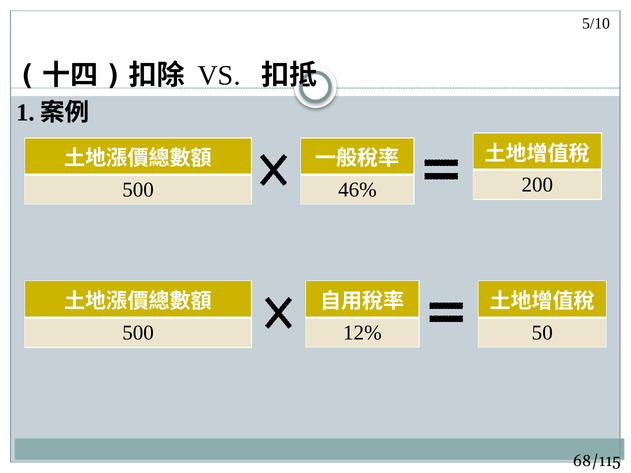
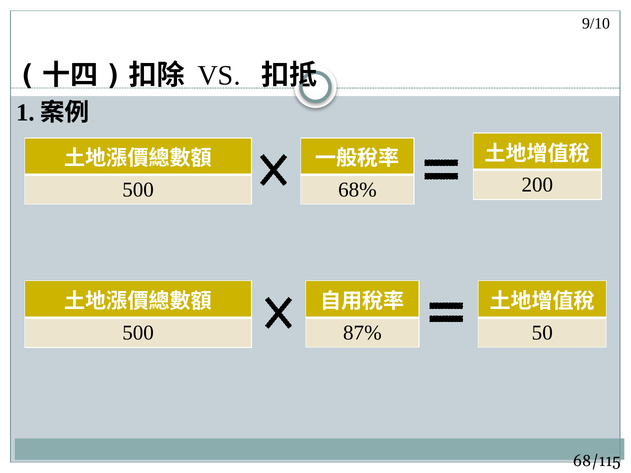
5/10: 5/10 -> 9/10
46%: 46% -> 68%
12%: 12% -> 87%
